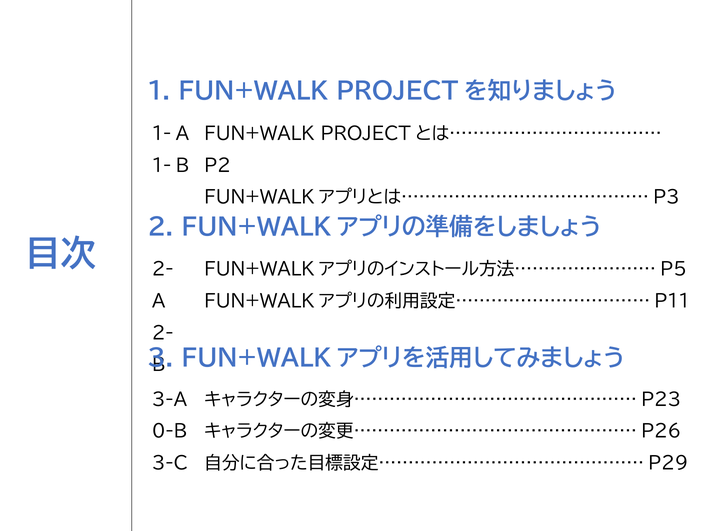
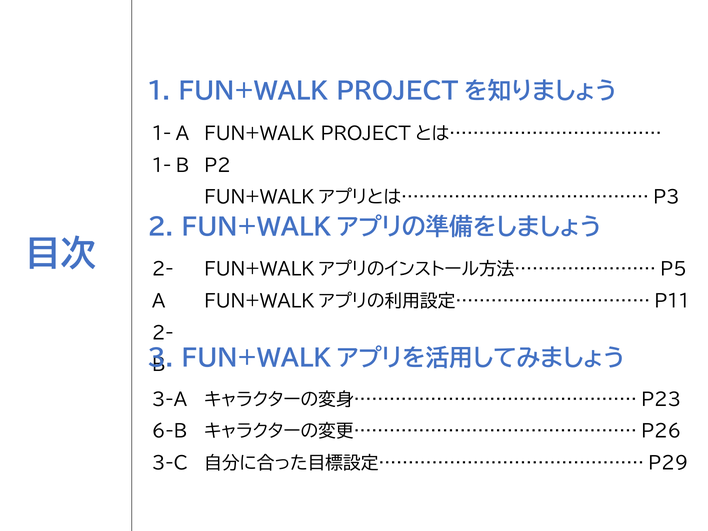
0-B: 0-B -> 6-B
